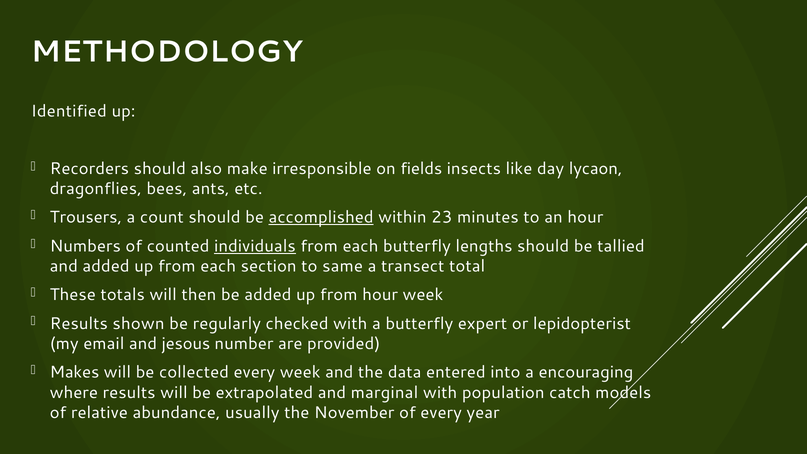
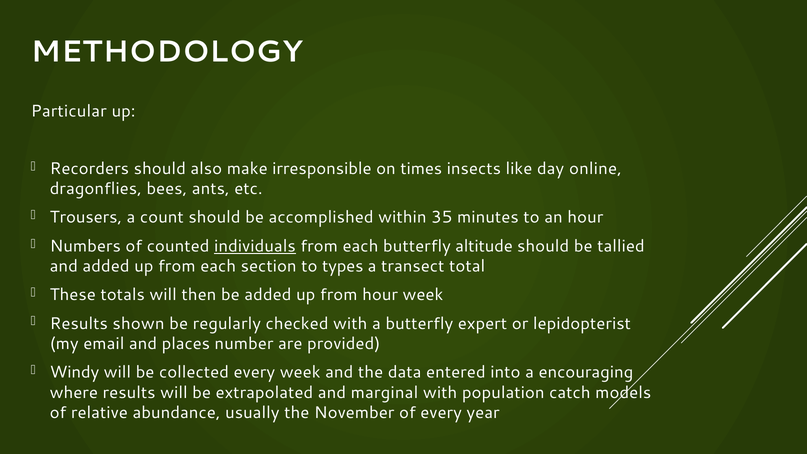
Identified: Identified -> Particular
fields: fields -> times
lycaon: lycaon -> online
accomplished underline: present -> none
23: 23 -> 35
lengths: lengths -> altitude
same: same -> types
jesous: jesous -> places
Makes: Makes -> Windy
